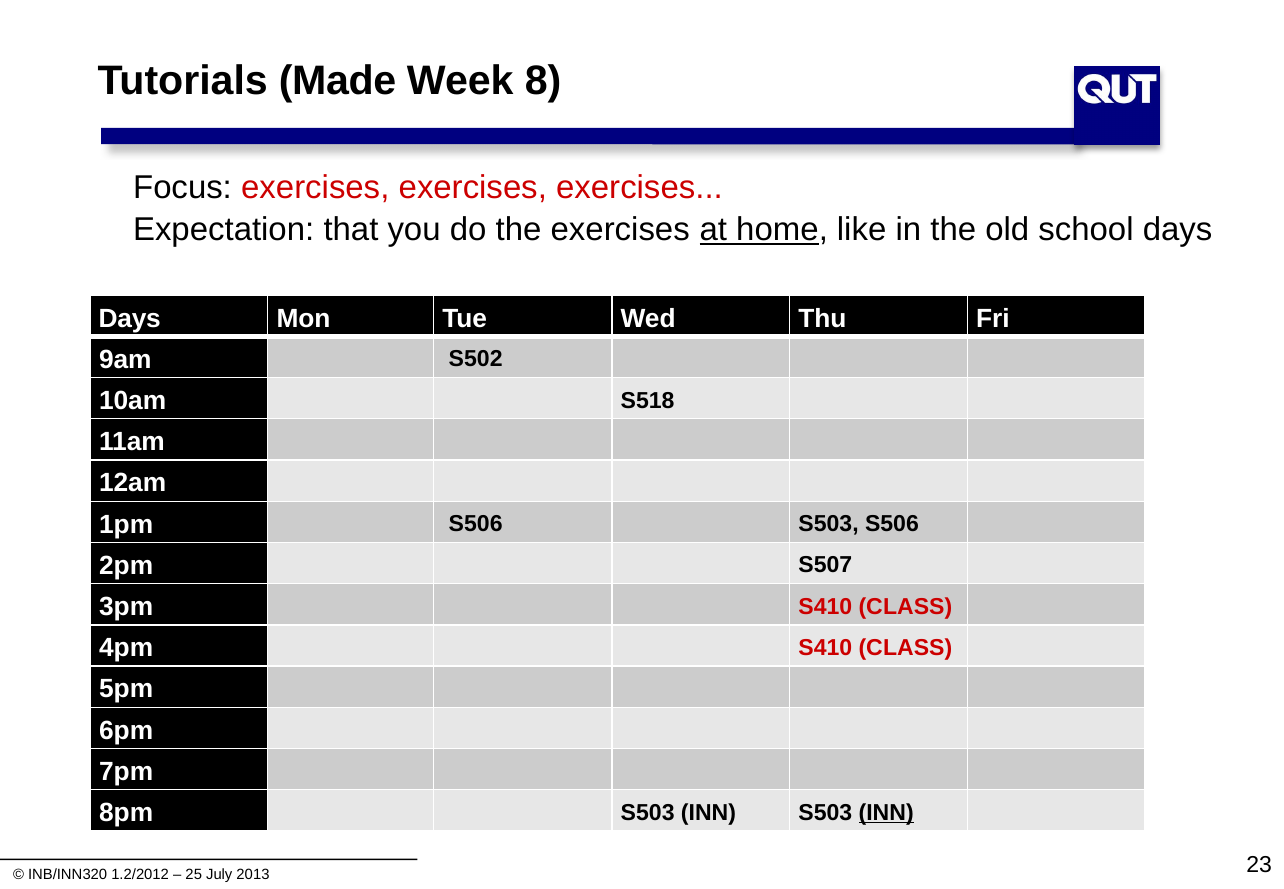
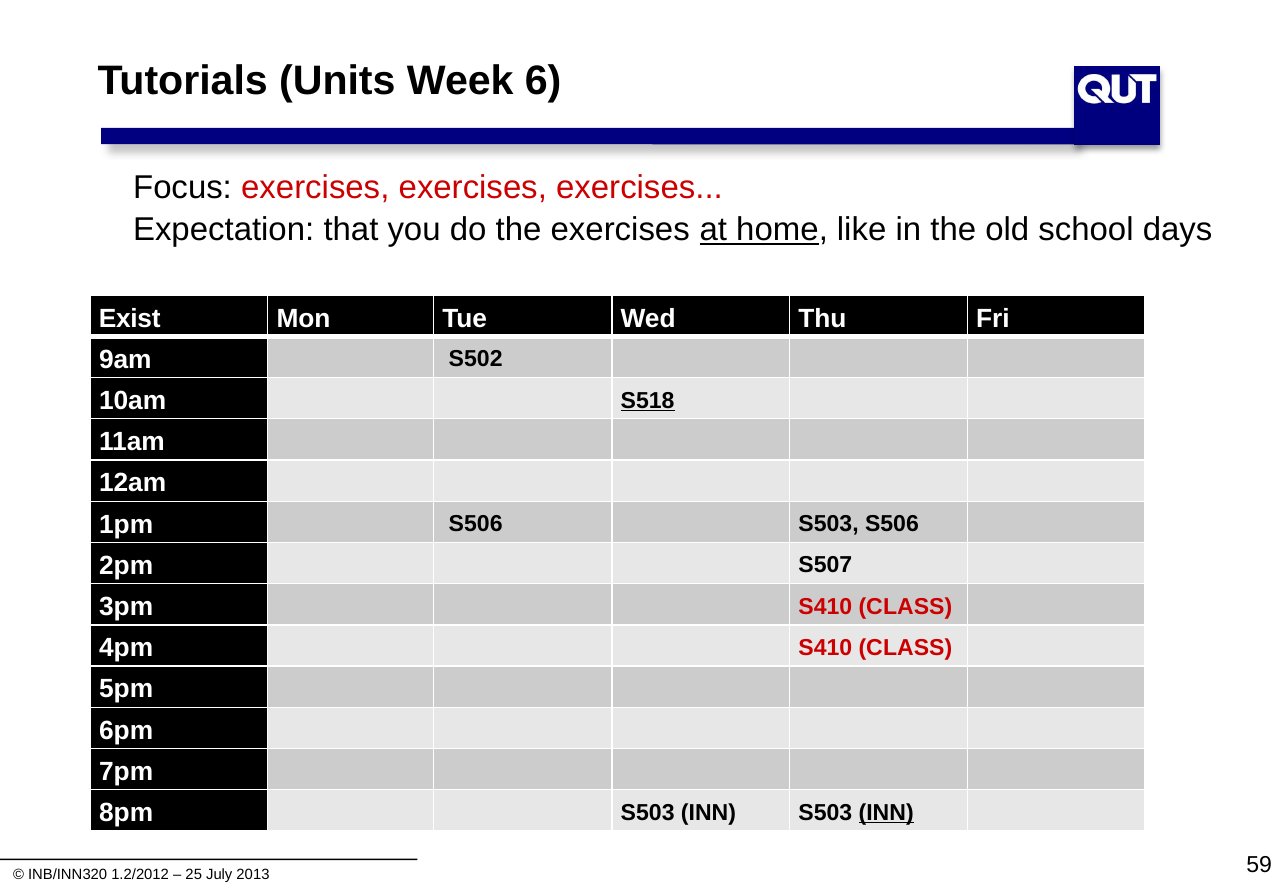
Made: Made -> Units
8: 8 -> 6
Days at (130, 318): Days -> Exist
S518 underline: none -> present
23: 23 -> 59
